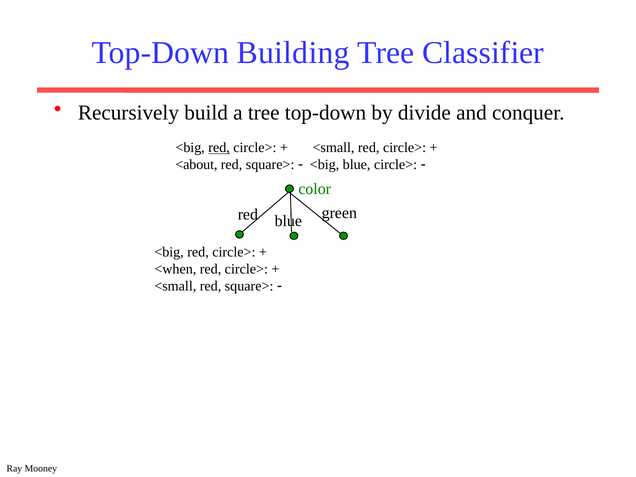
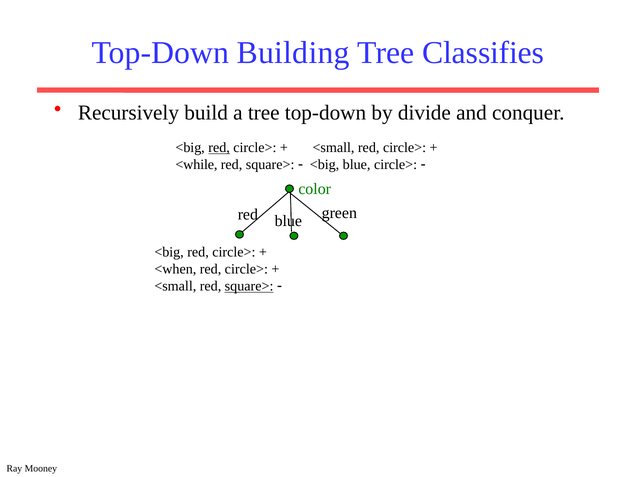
Classifier: Classifier -> Classifies
<about: <about -> <while
square> at (249, 286) underline: none -> present
